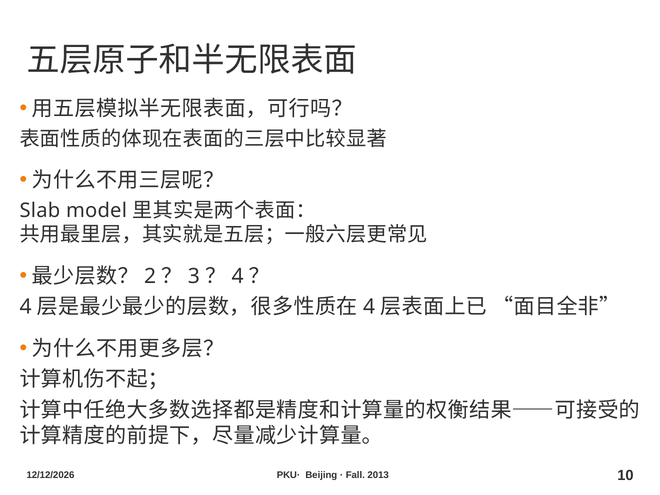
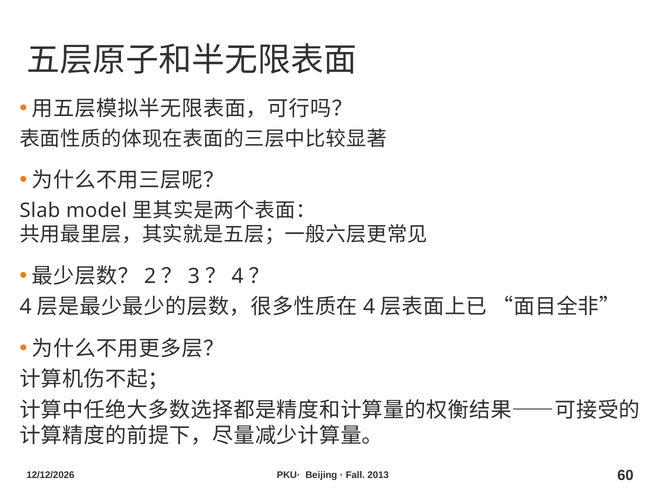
10: 10 -> 60
